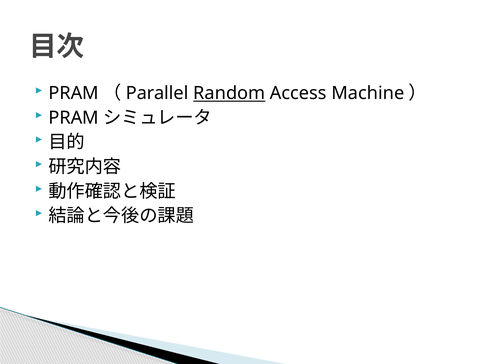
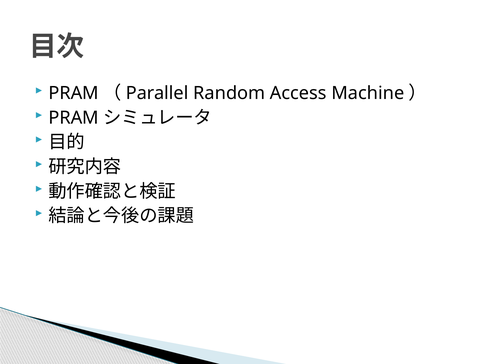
Random underline: present -> none
